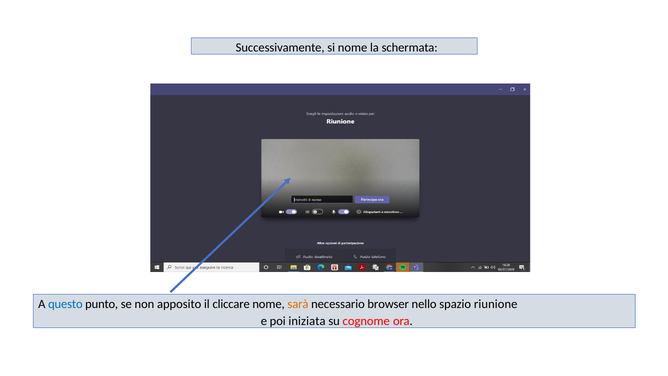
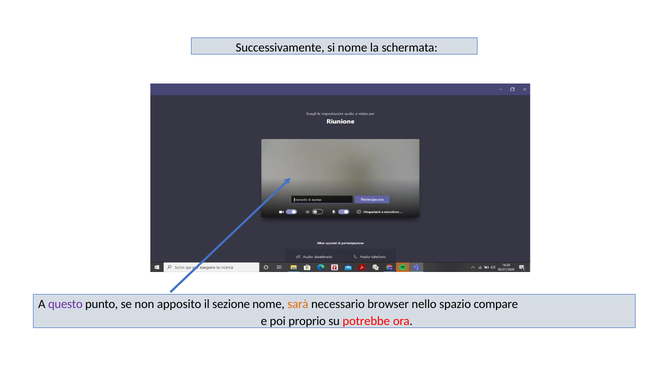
questo colour: blue -> purple
cliccare: cliccare -> sezione
riunione: riunione -> compare
iniziata: iniziata -> proprio
cognome: cognome -> potrebbe
